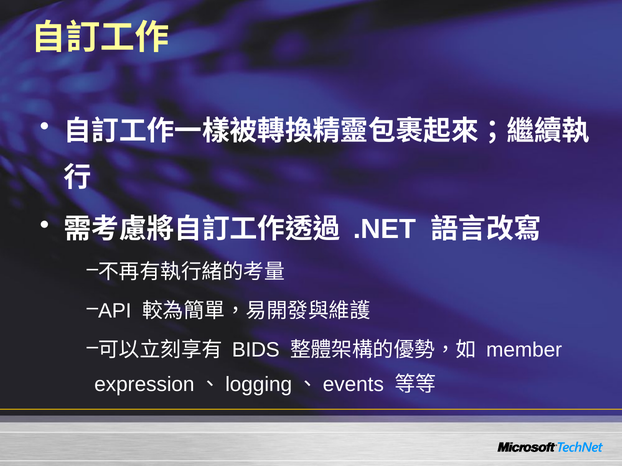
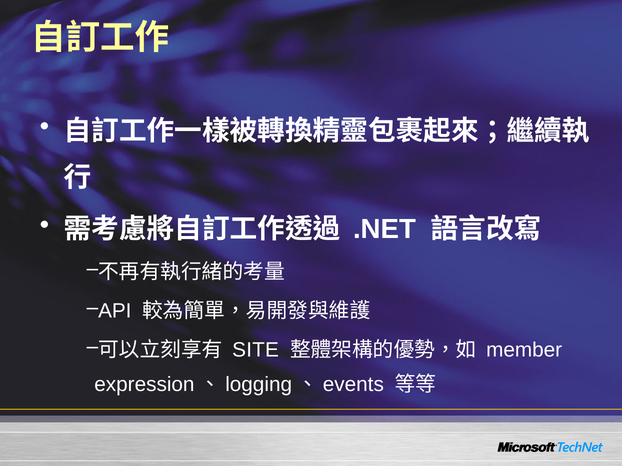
BIDS: BIDS -> SITE
